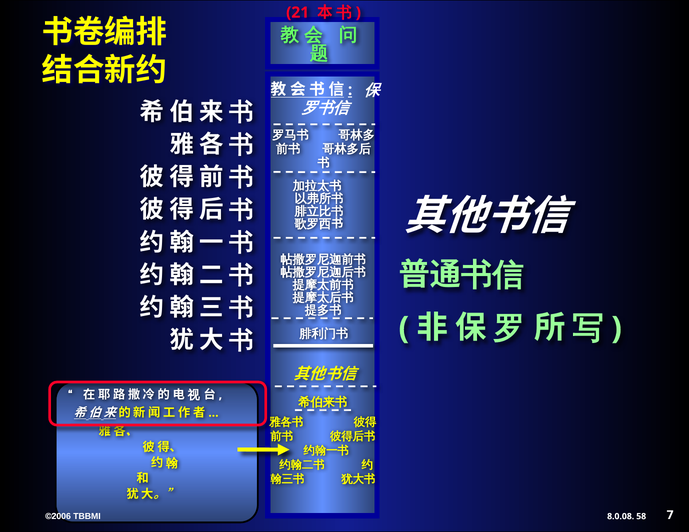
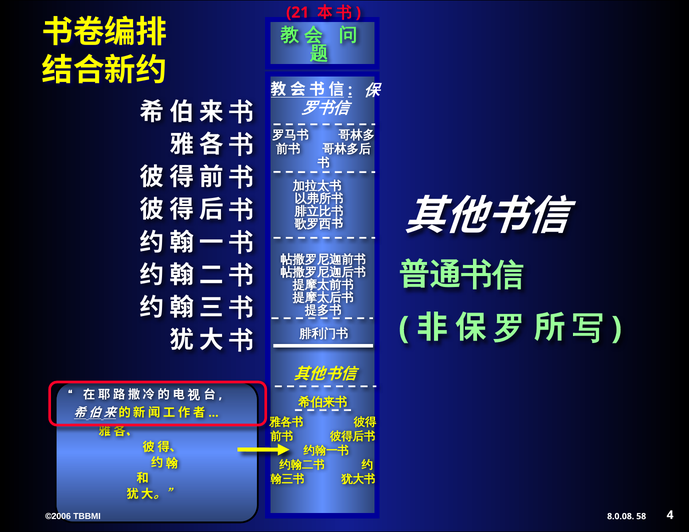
7: 7 -> 4
